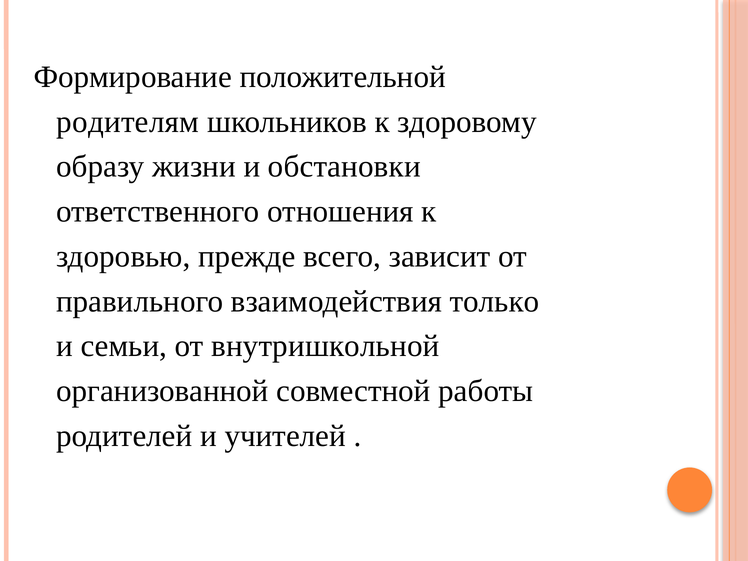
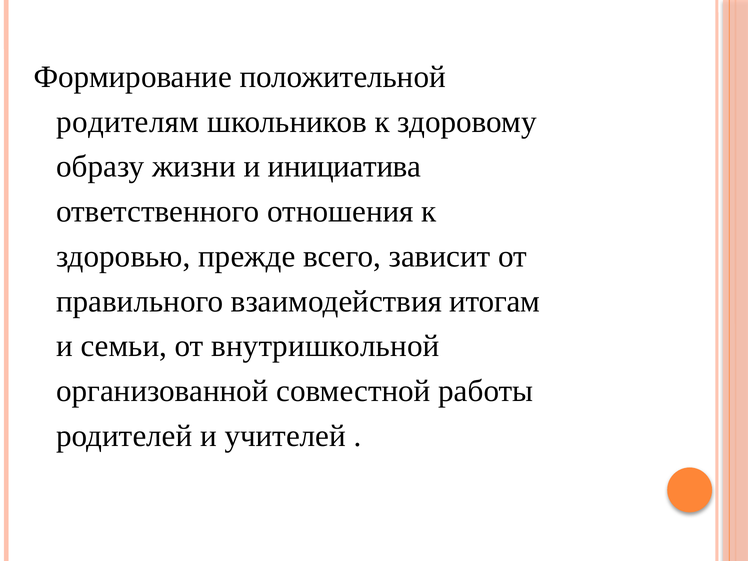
обстановки: обстановки -> инициатива
только: только -> итогам
